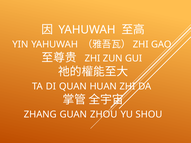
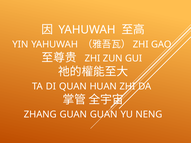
GUAN ZHOU: ZHOU -> GUAN
SHOU: SHOU -> NENG
